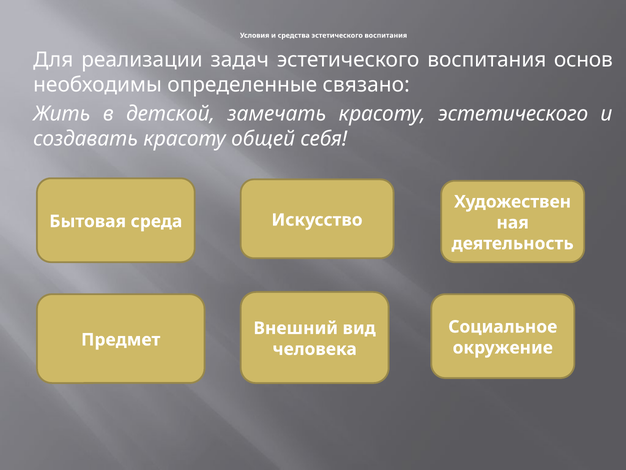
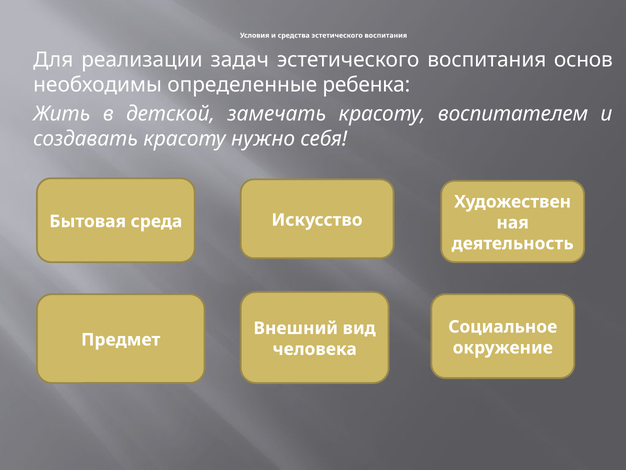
связано: связано -> ребенка
красоту эстетического: эстетического -> воспитателем
общей: общей -> нужно
